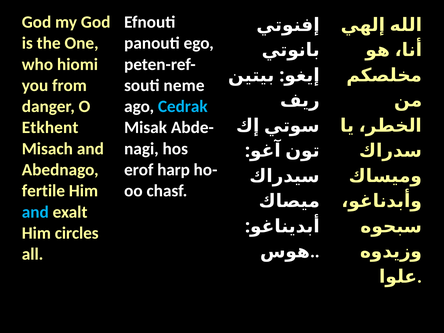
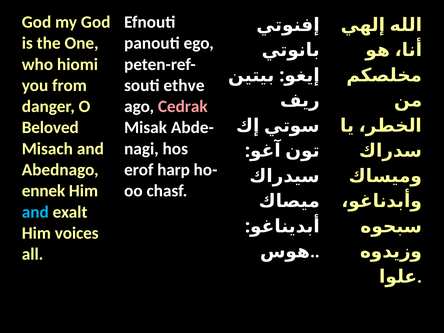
neme: neme -> ethve
Cedrak colour: light blue -> pink
Etkhent: Etkhent -> Beloved
fertile: fertile -> ennek
circles: circles -> voices
